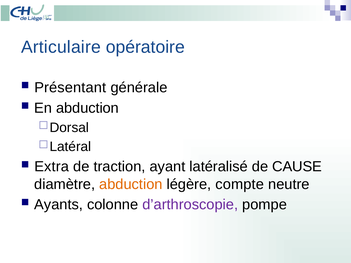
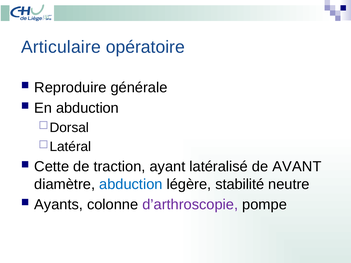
Présentant: Présentant -> Reproduire
Extra: Extra -> Cette
CAUSE: CAUSE -> AVANT
abduction at (131, 184) colour: orange -> blue
compte: compte -> stabilité
